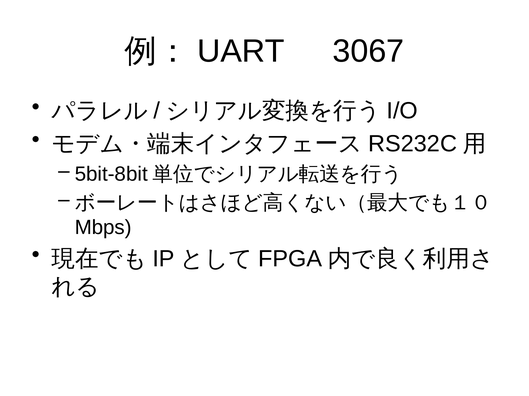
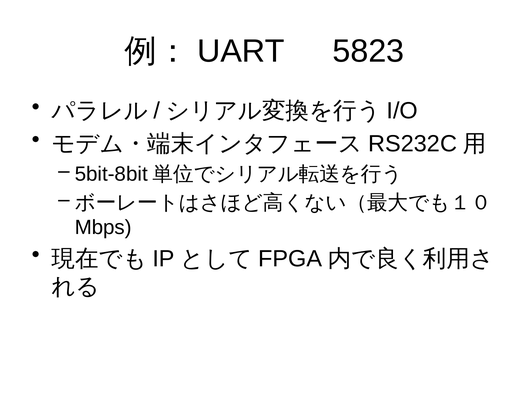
3067: 3067 -> 5823
